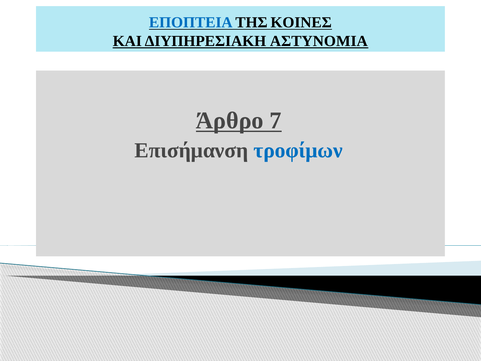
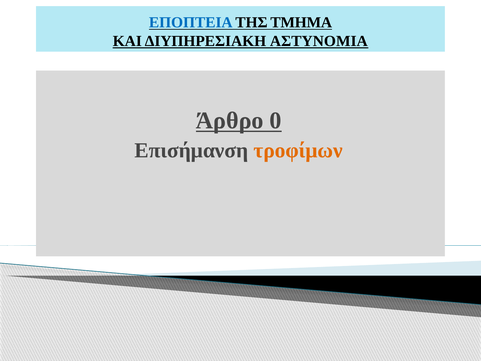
ΚΟΙΝΕΣ: ΚΟΙΝΕΣ -> ΤΜΗΜΑ
7: 7 -> 0
τροφίμων colour: blue -> orange
